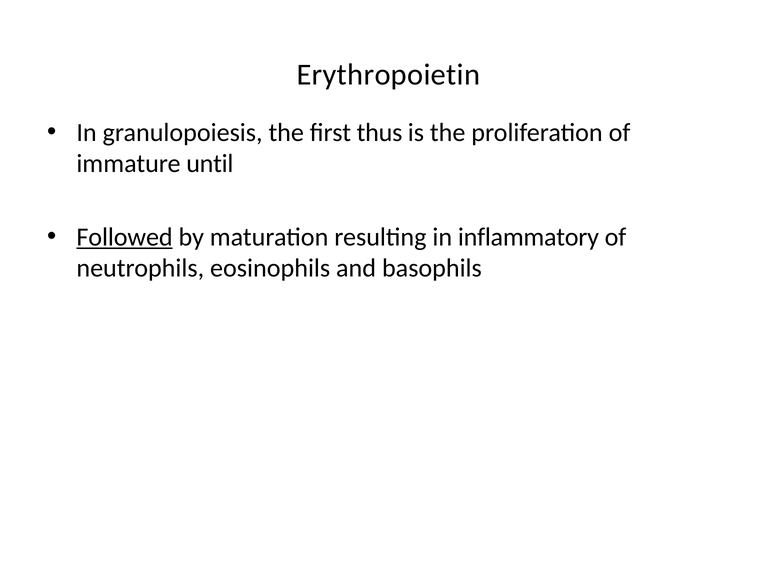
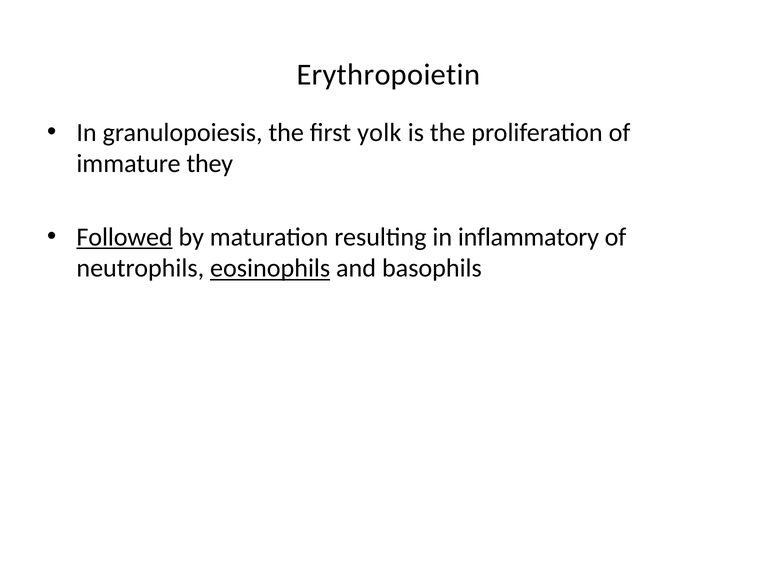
thus: thus -> yolk
until: until -> they
eosinophils underline: none -> present
